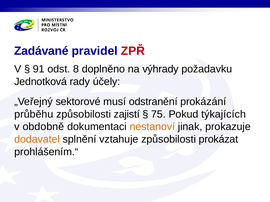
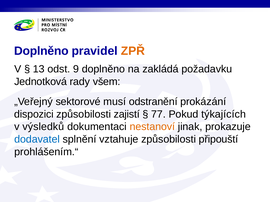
Zadávané at (41, 51): Zadávané -> Doplněno
ZPŘ colour: red -> orange
91: 91 -> 13
8: 8 -> 9
výhrady: výhrady -> zakládá
účely: účely -> všem
průběhu: průběhu -> dispozici
75: 75 -> 77
obdobně: obdobně -> výsledků
dodavatel colour: orange -> blue
prokázat: prokázat -> připouští
